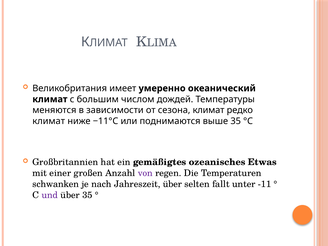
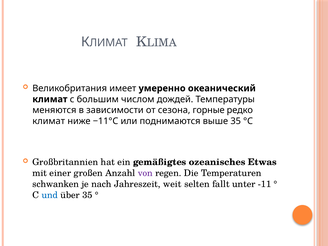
сезона климат: климат -> горные
Jahreszeit über: über -> weit
und colour: purple -> blue
